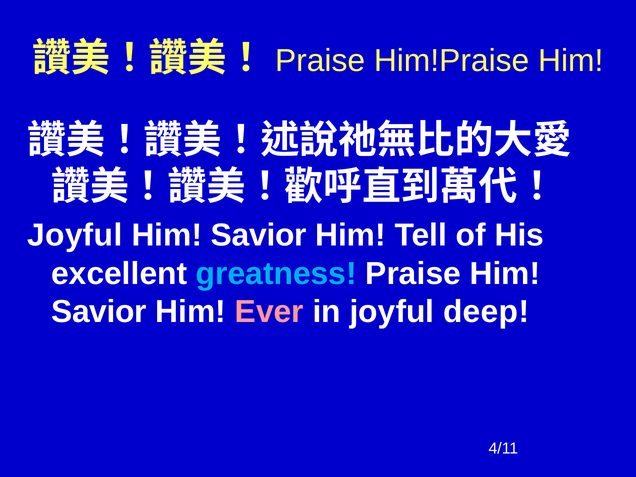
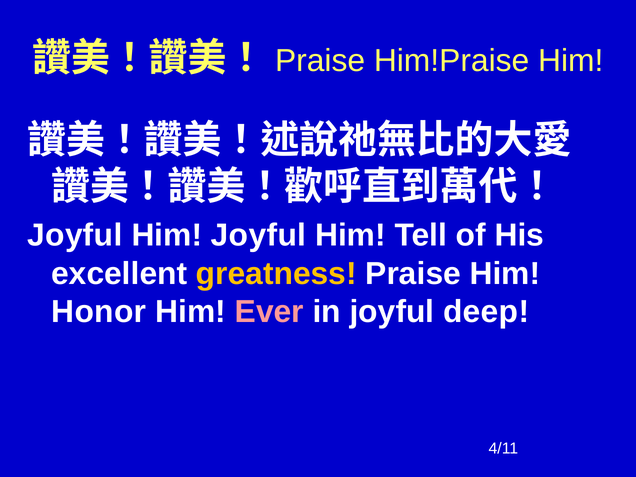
Savior at (259, 235): Savior -> Joyful
greatness colour: light blue -> yellow
Savior at (99, 312): Savior -> Honor
